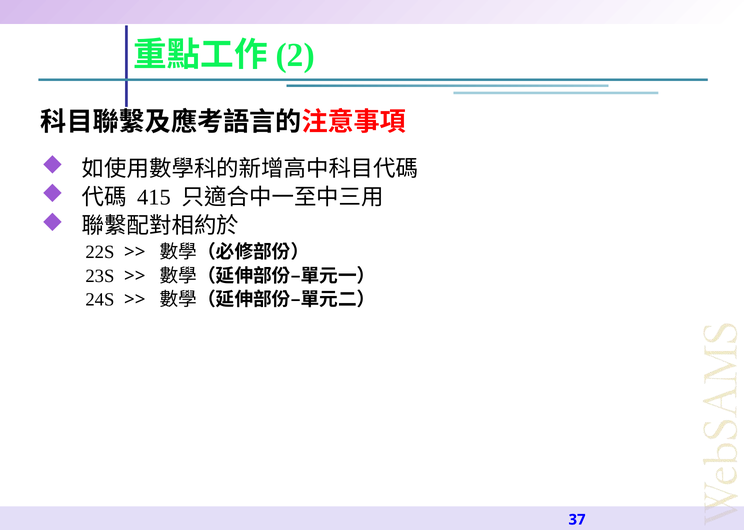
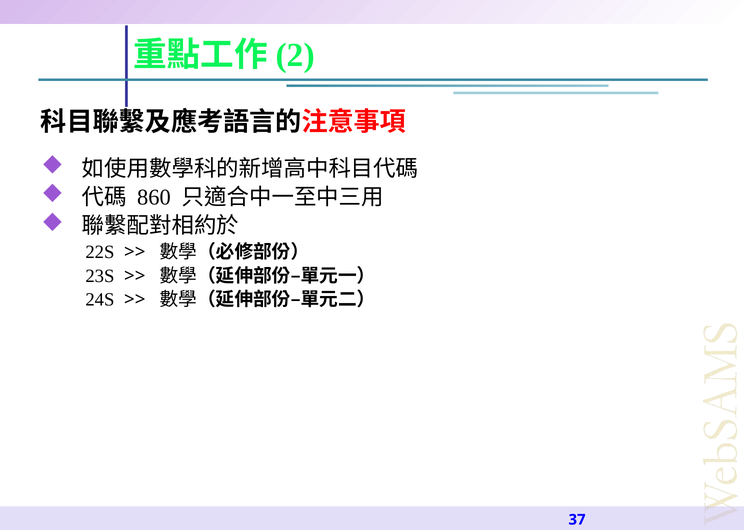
415: 415 -> 860
